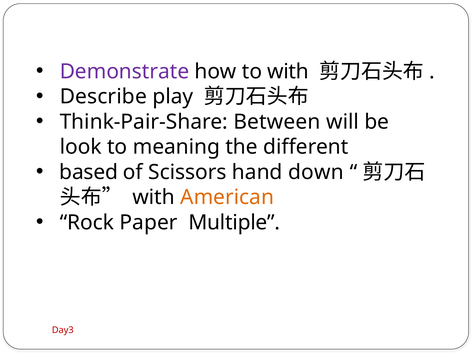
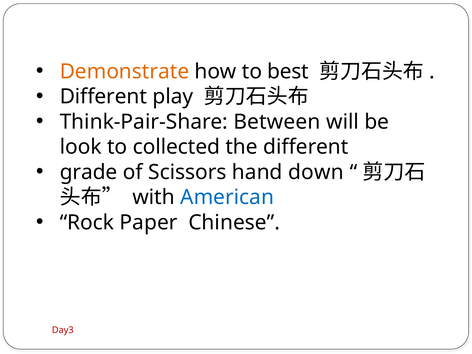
Demonstrate colour: purple -> orange
to with: with -> best
Describe at (103, 97): Describe -> Different
meaning: meaning -> collected
based: based -> grade
American colour: orange -> blue
Multiple: Multiple -> Chinese
